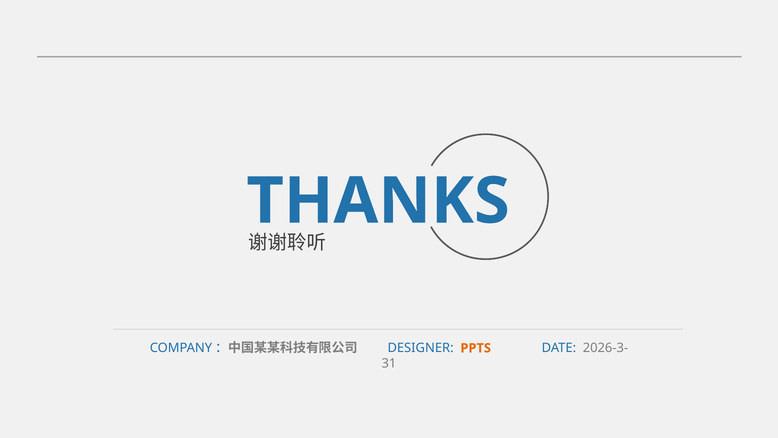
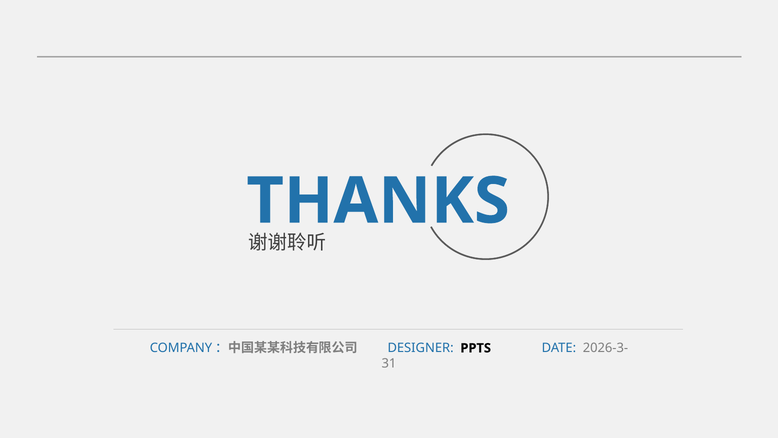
PPTS colour: orange -> black
